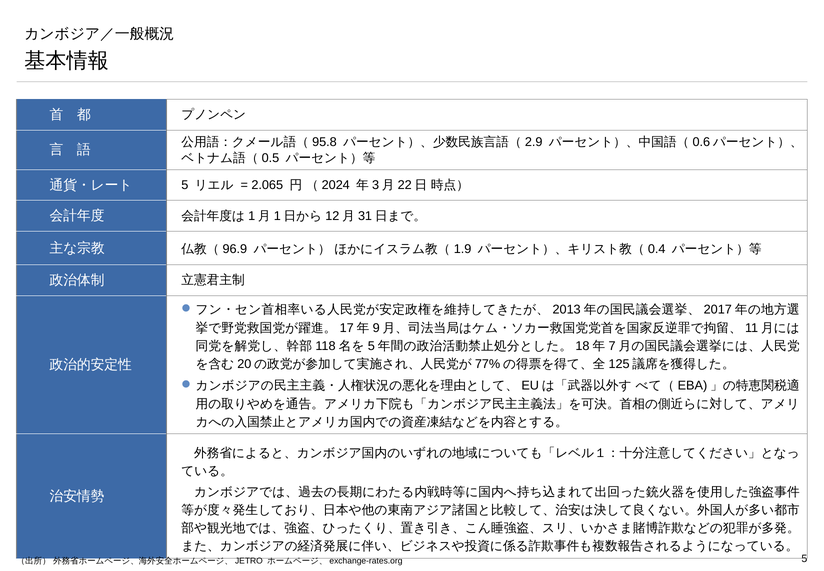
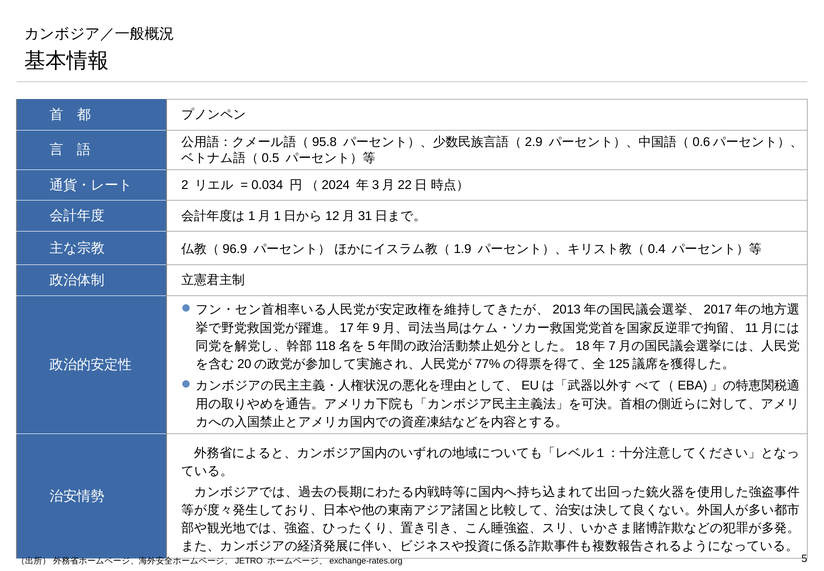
5 at (185, 185): 5 -> 2
2.065: 2.065 -> 0.034
